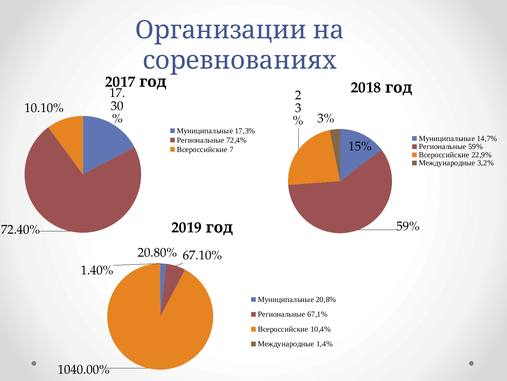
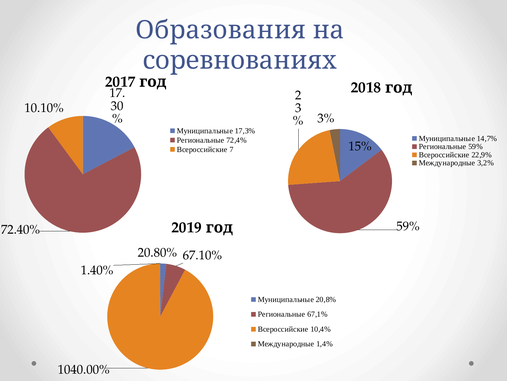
Организации: Организации -> Образования
